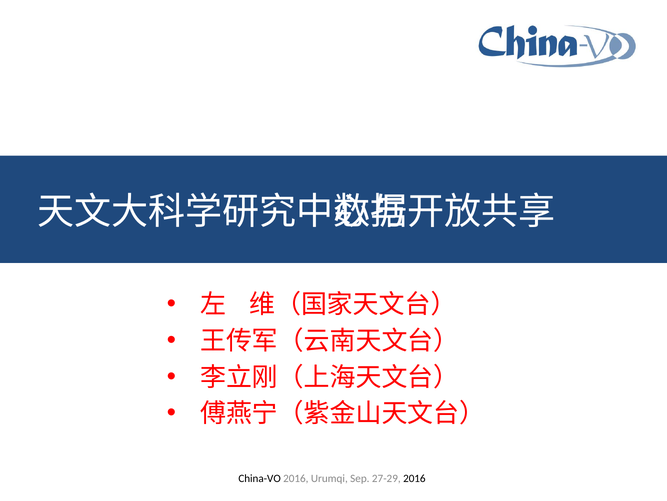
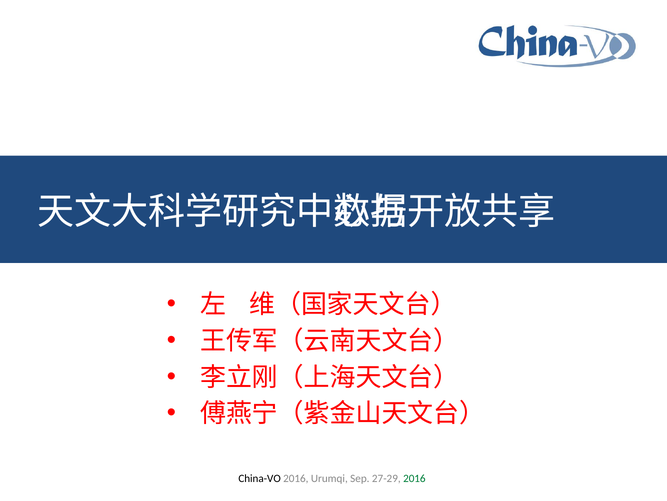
2016 at (414, 478) colour: black -> green
